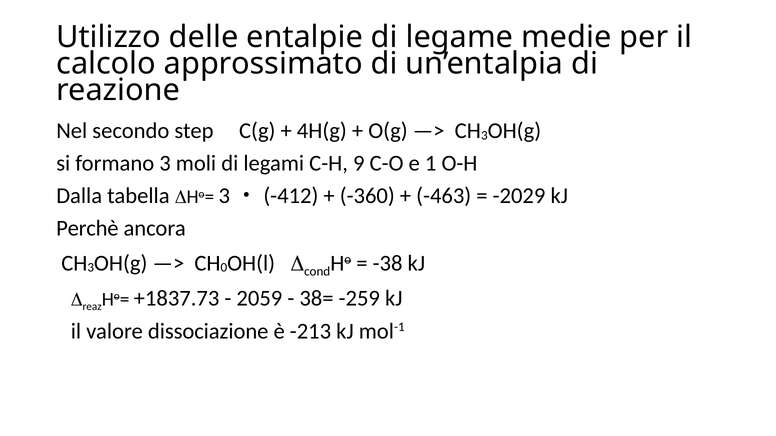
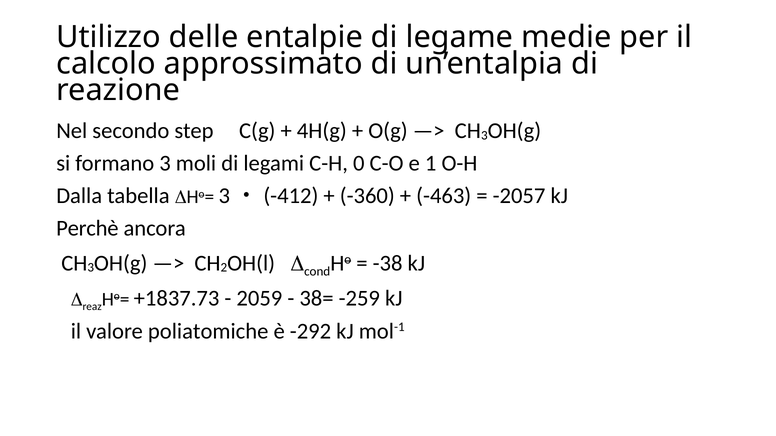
9: 9 -> 0
-2029: -2029 -> -2057
0: 0 -> 2
dissociazione: dissociazione -> poliatomiche
-213: -213 -> -292
